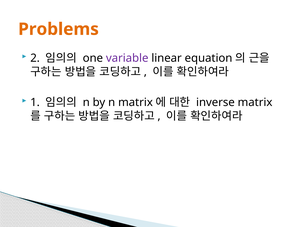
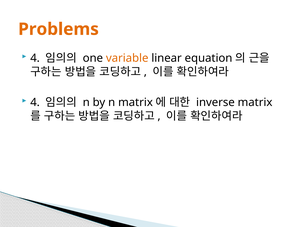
2 at (35, 58): 2 -> 4
variable colour: purple -> orange
1 at (35, 103): 1 -> 4
